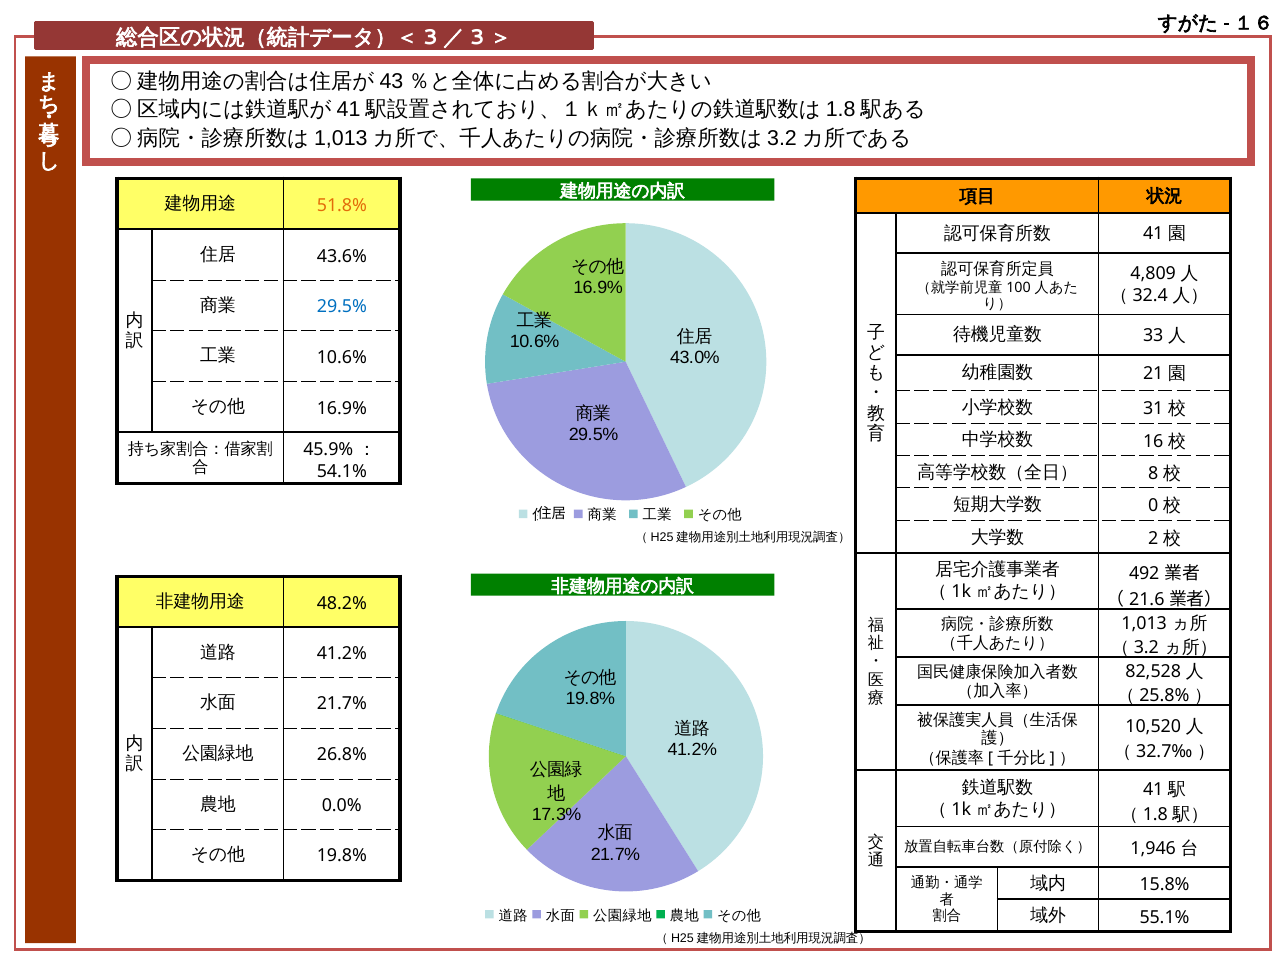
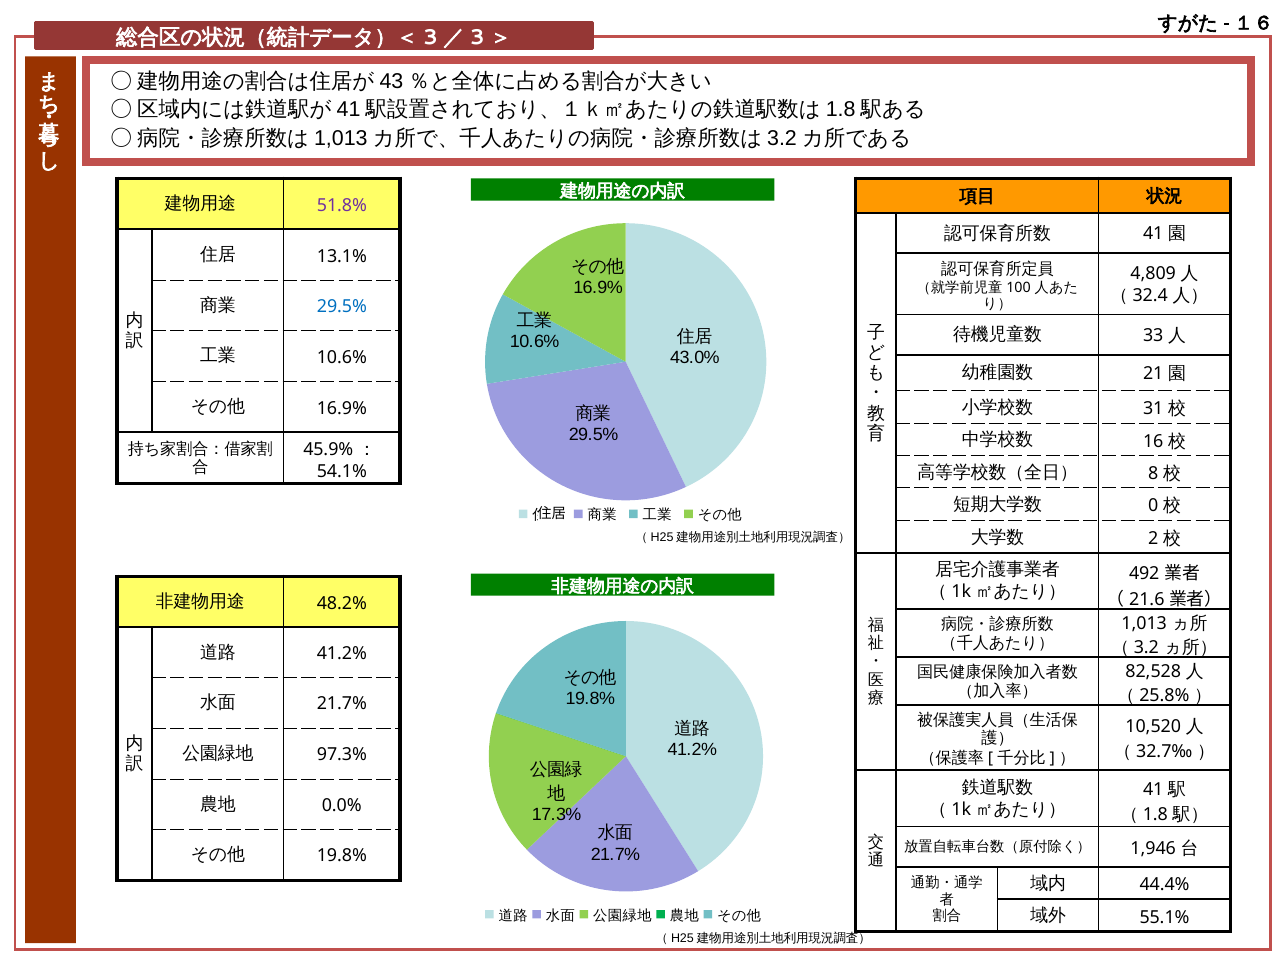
51.8% colour: orange -> purple
43.6%: 43.6% -> 13.1%
26.8%: 26.8% -> 97.3%
15.8%: 15.8% -> 44.4%
